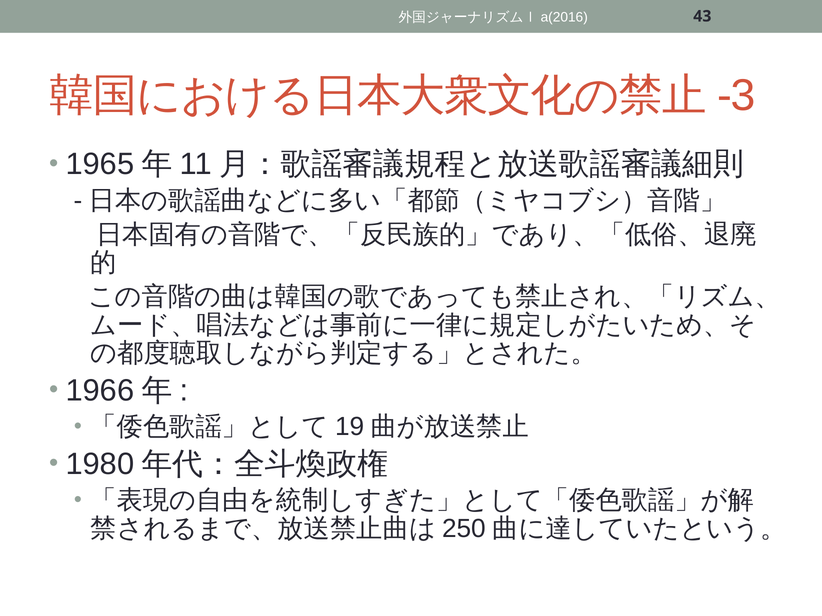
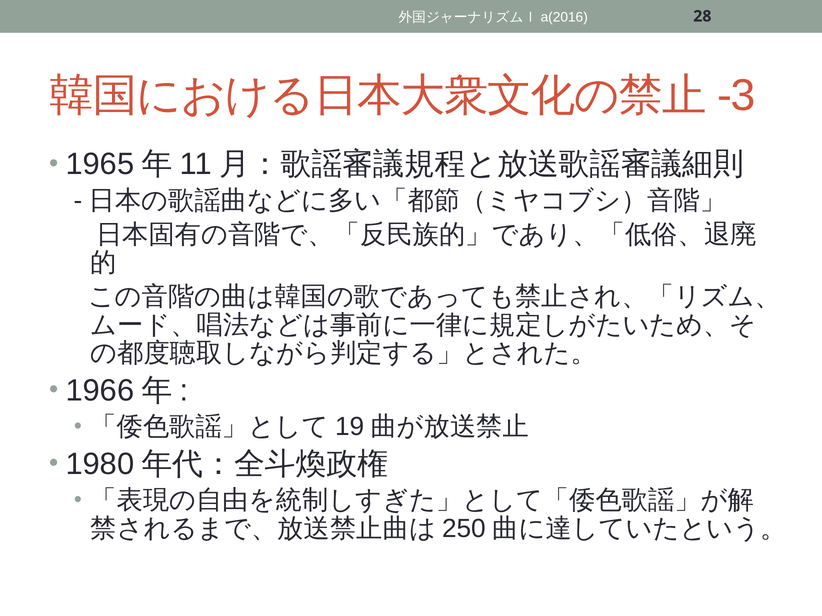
43: 43 -> 28
